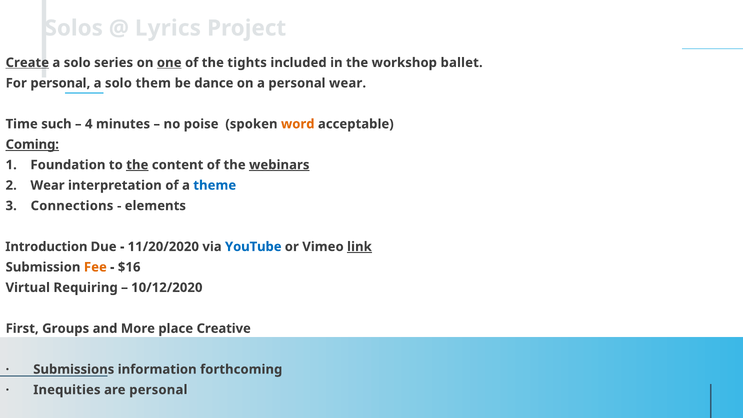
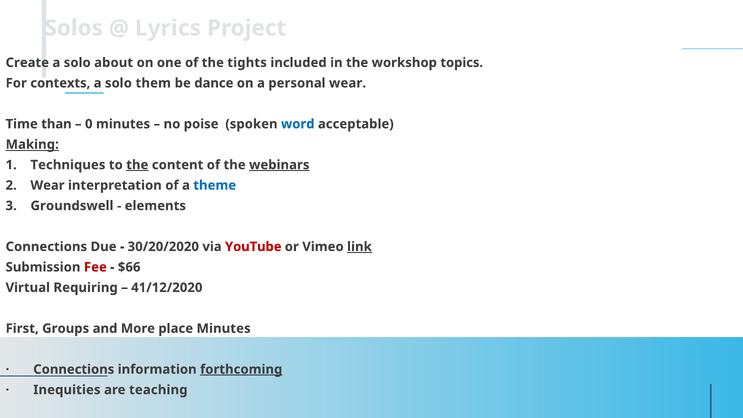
Create underline: present -> none
series: series -> about
one underline: present -> none
ballet: ballet -> topics
For personal: personal -> contexts
such: such -> than
4: 4 -> 0
word colour: orange -> blue
Coming: Coming -> Making
Foundation: Foundation -> Techniques
Connections: Connections -> Groundswell
Introduction at (46, 247): Introduction -> Connections
11/20/2020: 11/20/2020 -> 30/20/2020
YouTube colour: blue -> red
Fee colour: orange -> red
$16: $16 -> $66
10/12/2020: 10/12/2020 -> 41/12/2020
place Creative: Creative -> Minutes
Submissions at (74, 369): Submissions -> Connections
forthcoming underline: none -> present
are personal: personal -> teaching
